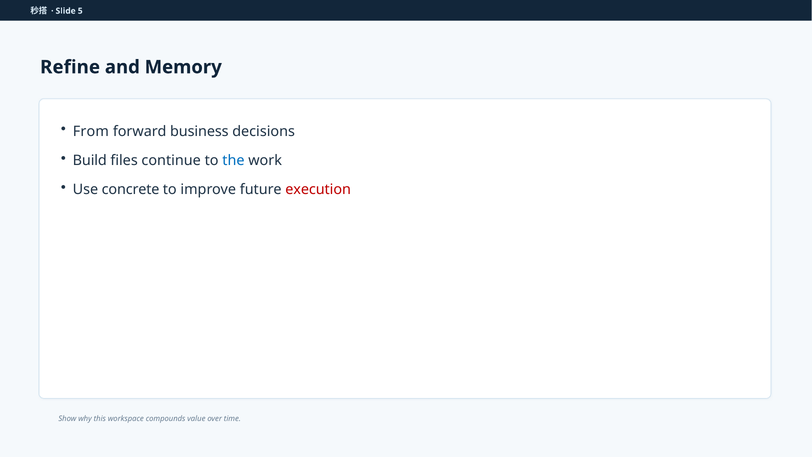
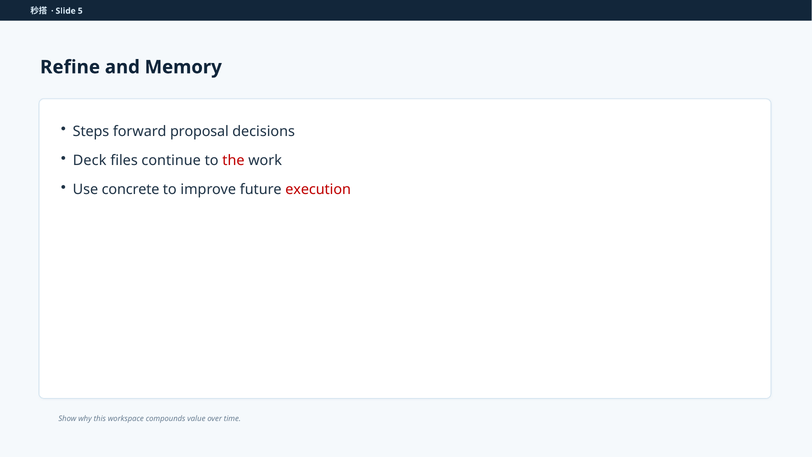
From: From -> Steps
business: business -> proposal
Build: Build -> Deck
the colour: blue -> red
